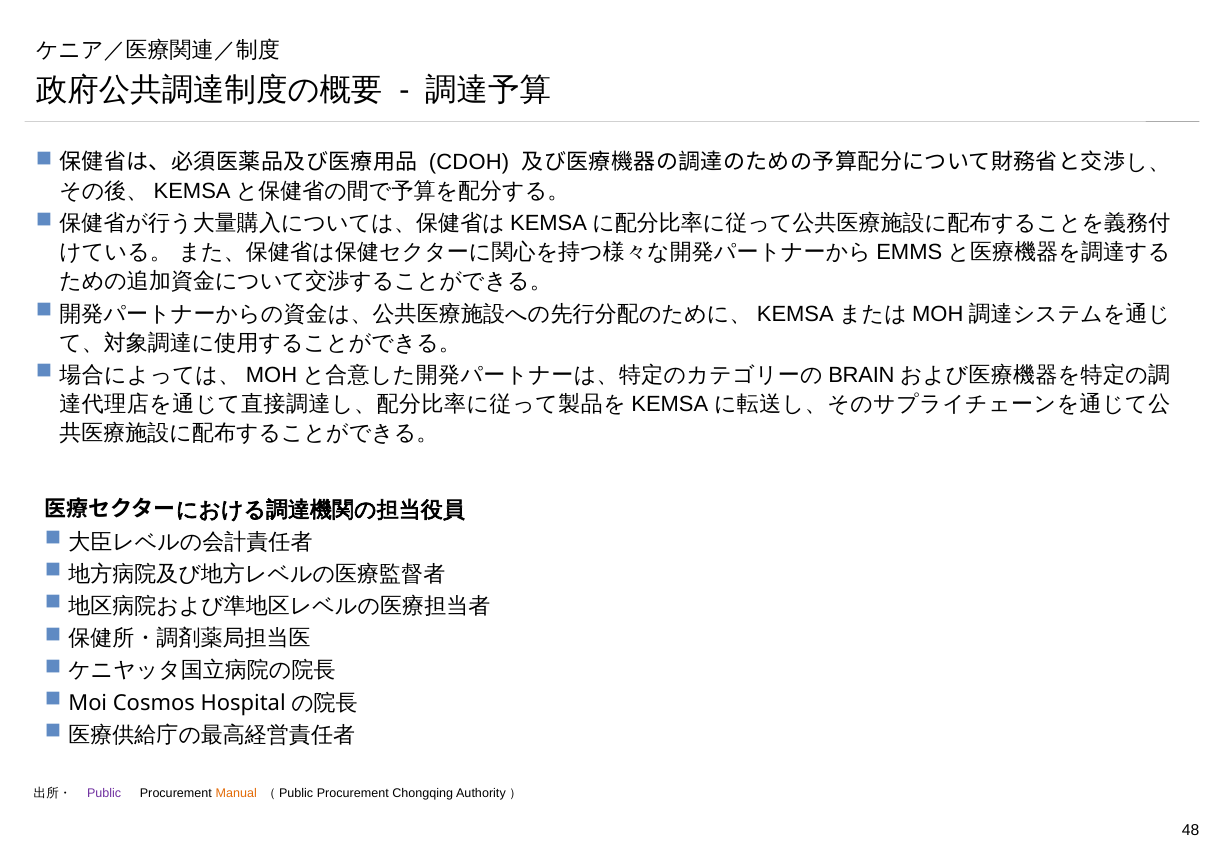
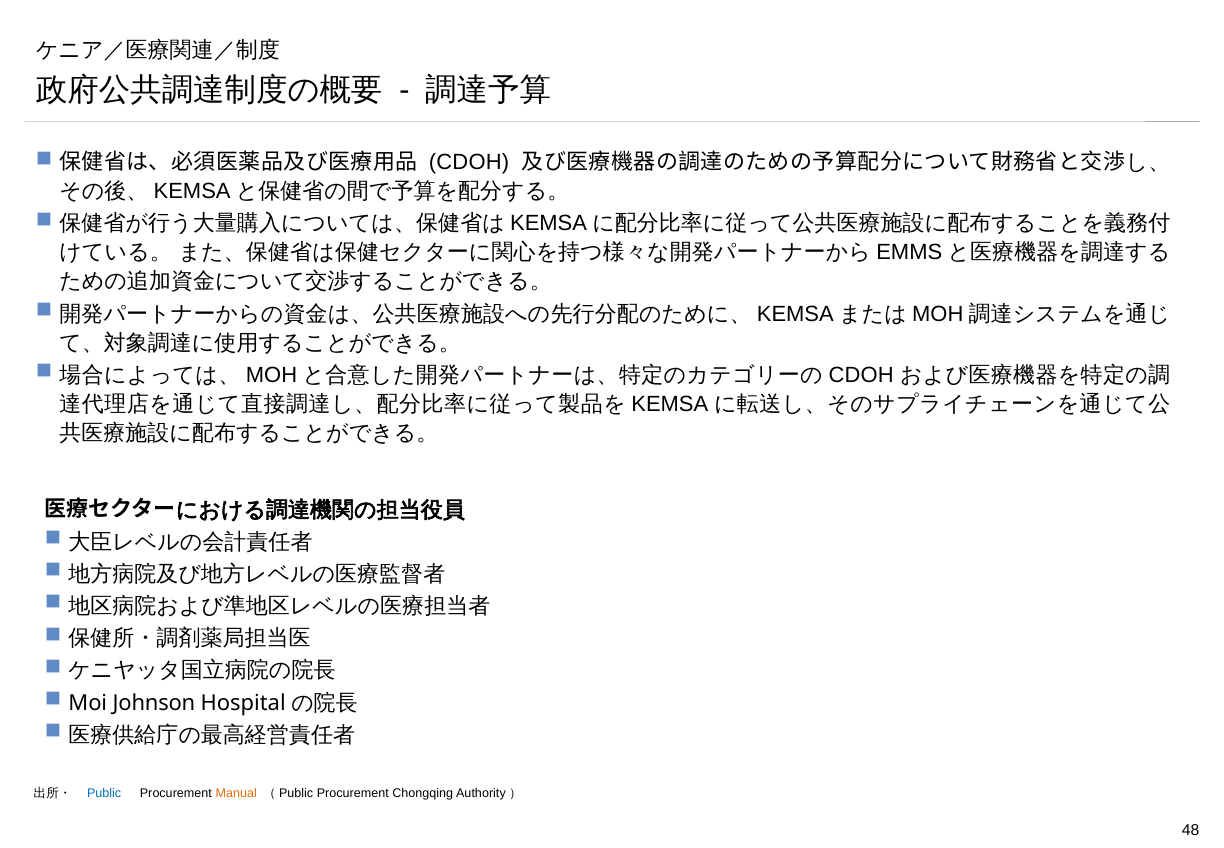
BRAIN at (861, 375): BRAIN -> CDOH
Cosmos: Cosmos -> Johnson
Public colour: purple -> blue
